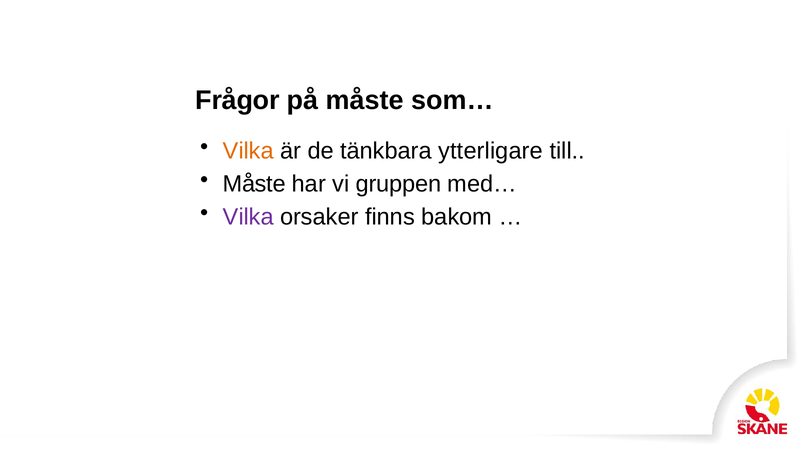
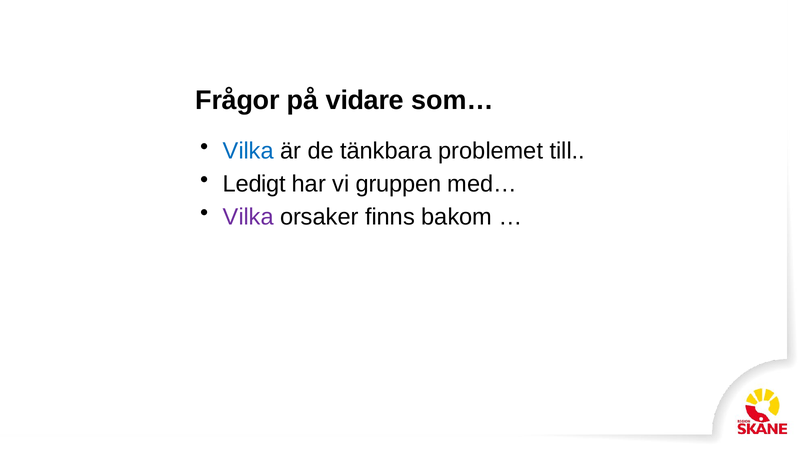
på måste: måste -> vidare
Vilka at (248, 151) colour: orange -> blue
ytterligare: ytterligare -> problemet
Måste at (254, 184): Måste -> Ledigt
